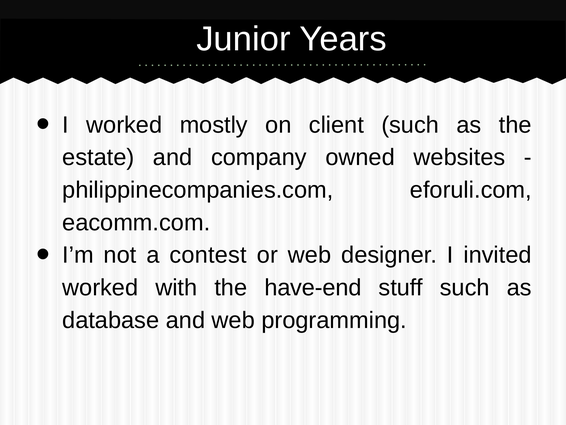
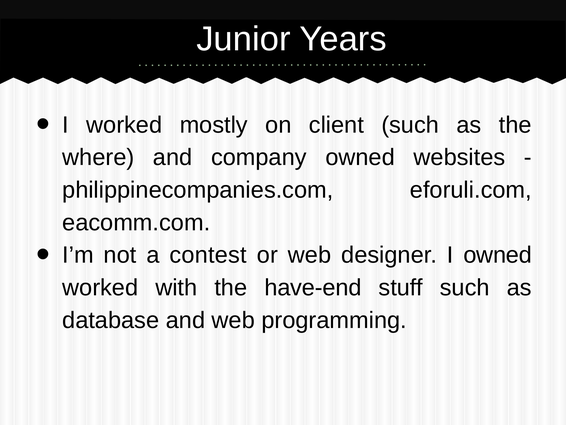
estate: estate -> where
I invited: invited -> owned
